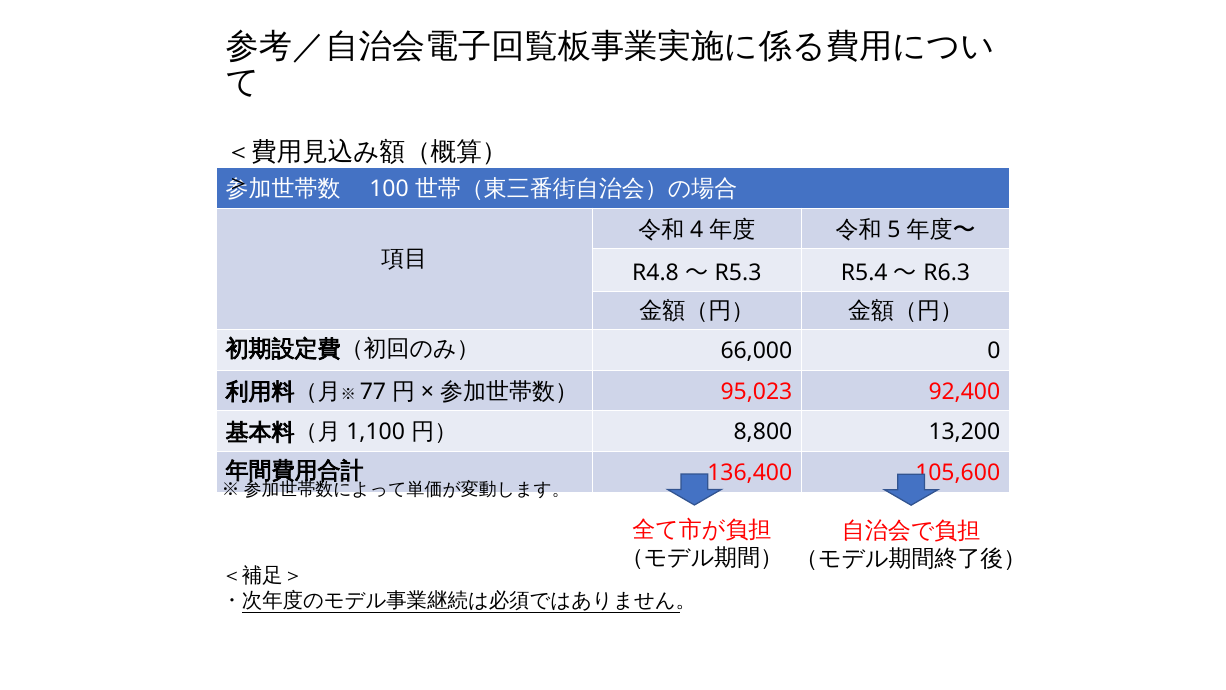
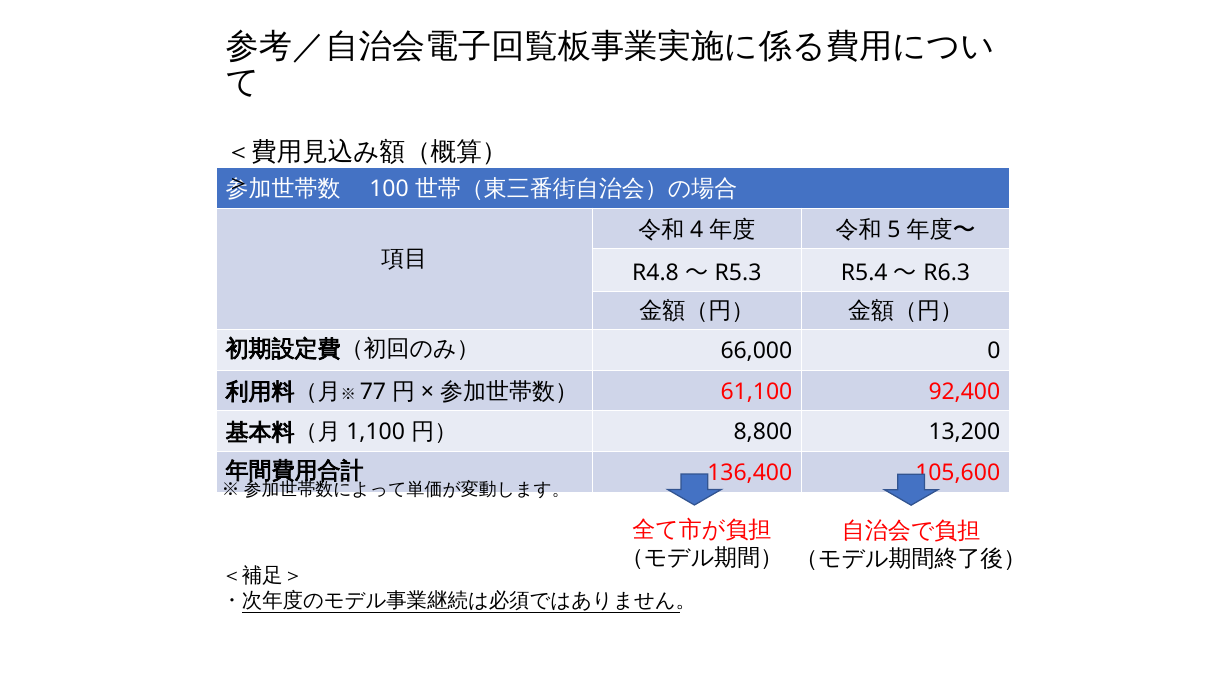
95,023: 95,023 -> 61,100
